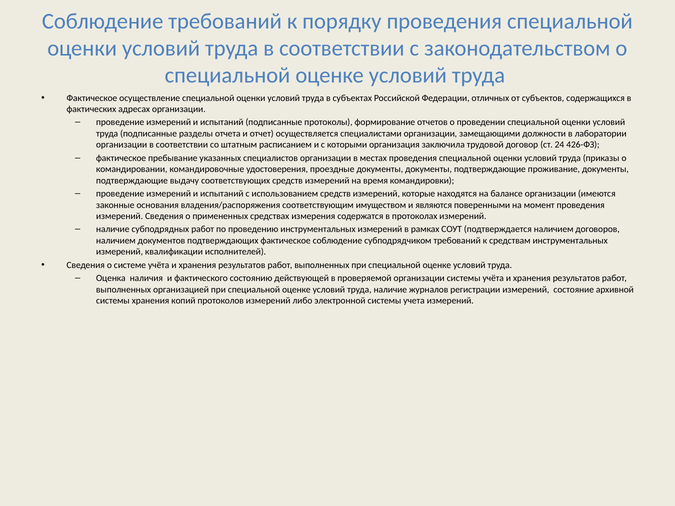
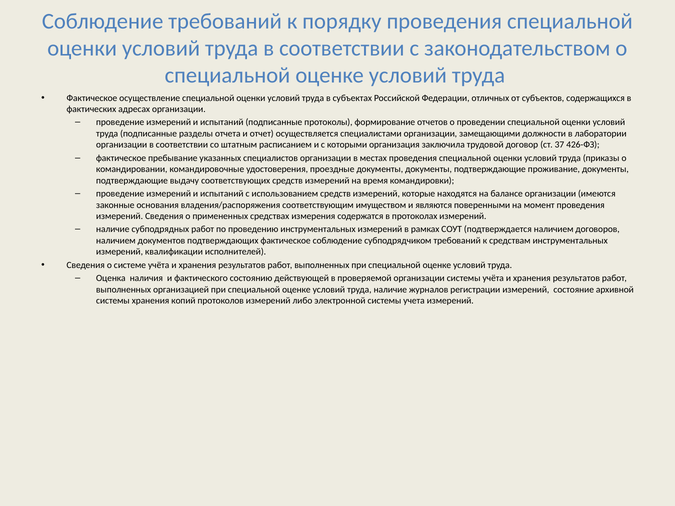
24: 24 -> 37
